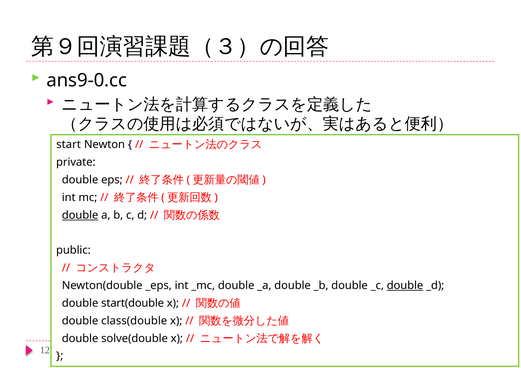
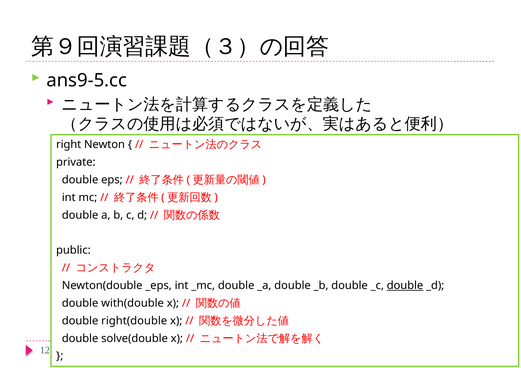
ans9-0.cc: ans9-0.cc -> ans9-5.cc
start: start -> right
double at (80, 215) underline: present -> none
start(double: start(double -> with(double
class(double: class(double -> right(double
